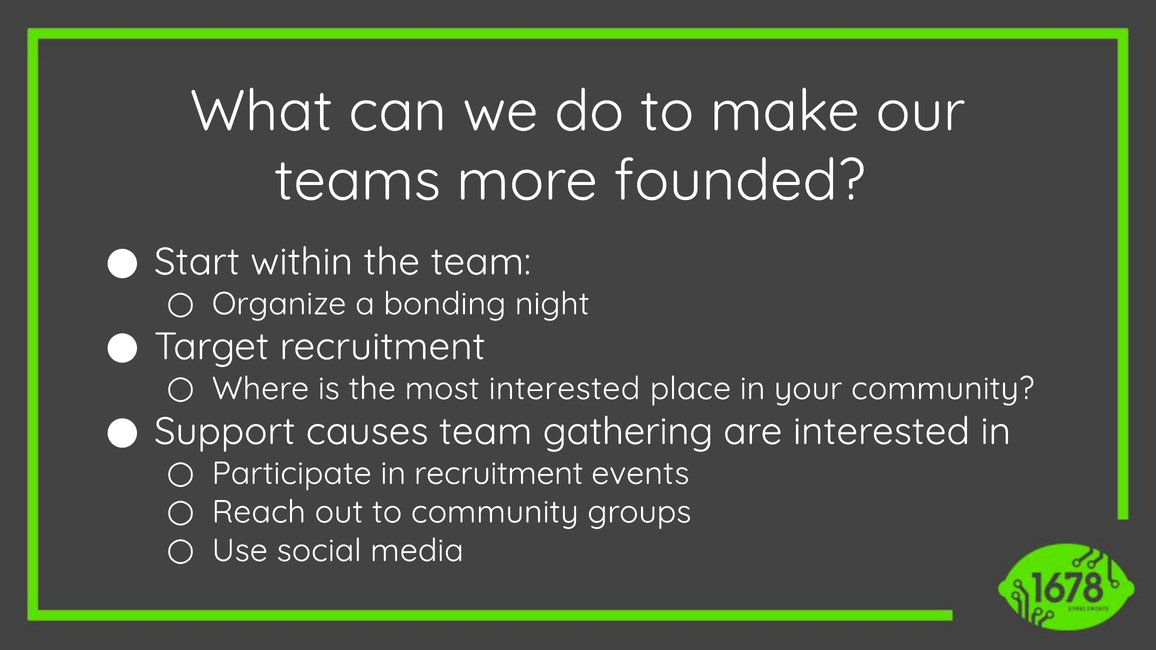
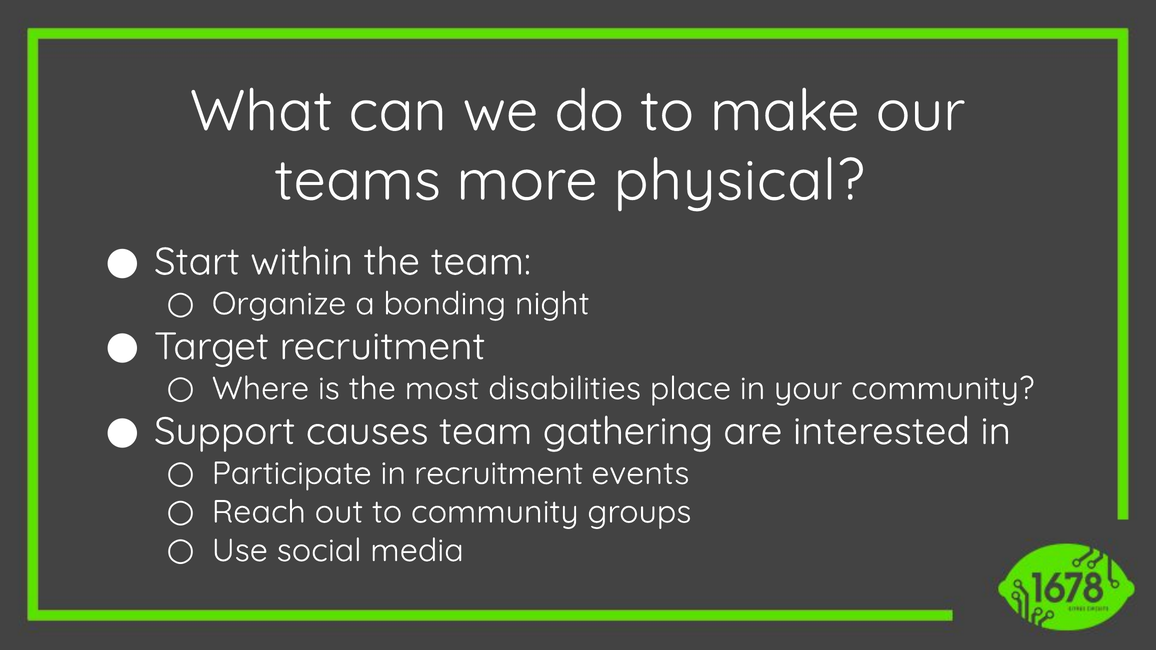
founded: founded -> physical
most interested: interested -> disabilities
